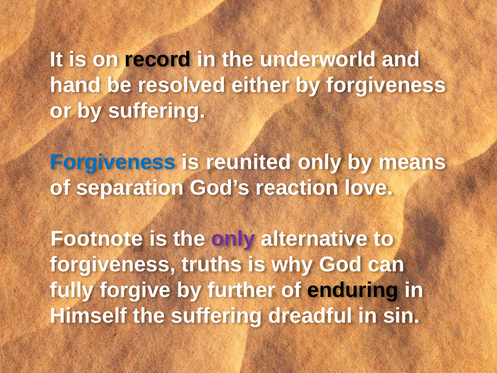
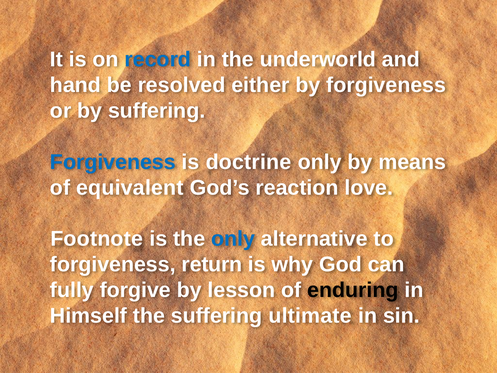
record colour: black -> blue
reunited: reunited -> doctrine
separation: separation -> equivalent
only at (233, 239) colour: purple -> blue
truths: truths -> return
further: further -> lesson
dreadful: dreadful -> ultimate
